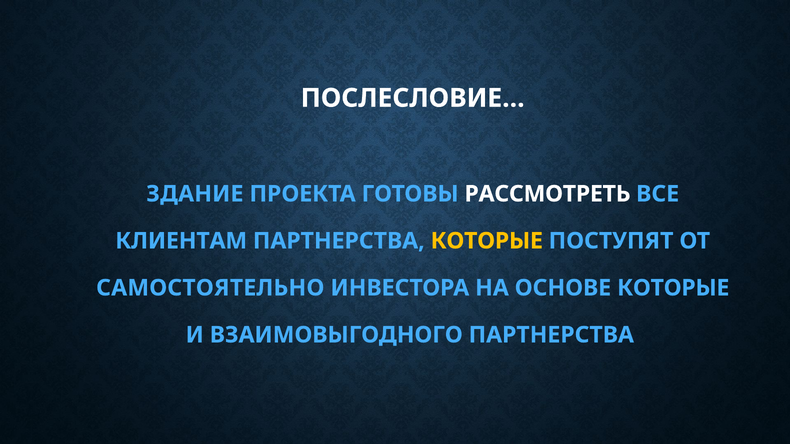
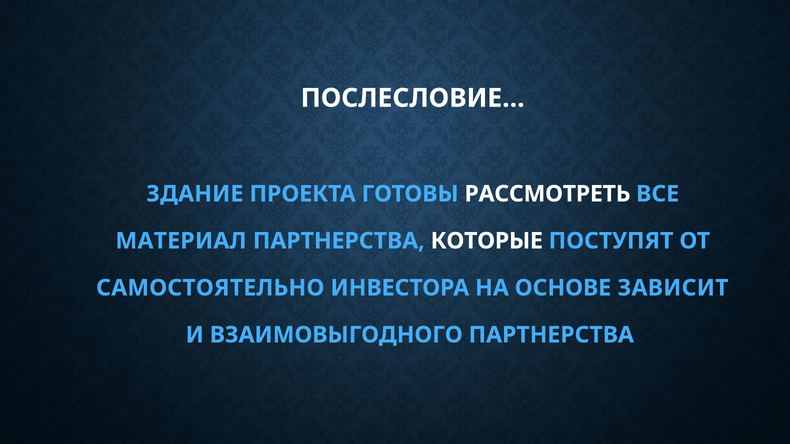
КЛИЕНТАМ: КЛИЕНТАМ -> МАТЕРИАЛ
КОТОРЫЕ at (487, 241) colour: yellow -> white
ОСНОВЕ КОТОРЫЕ: КОТОРЫЕ -> ЗАВИСИТ
